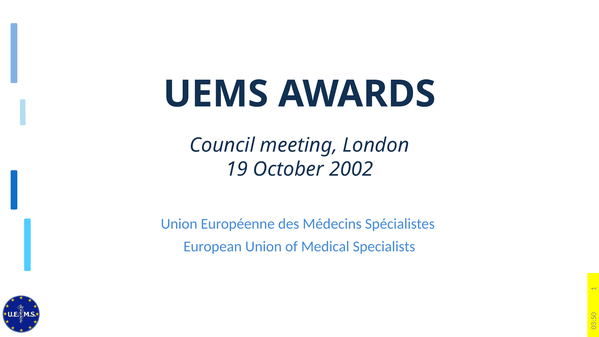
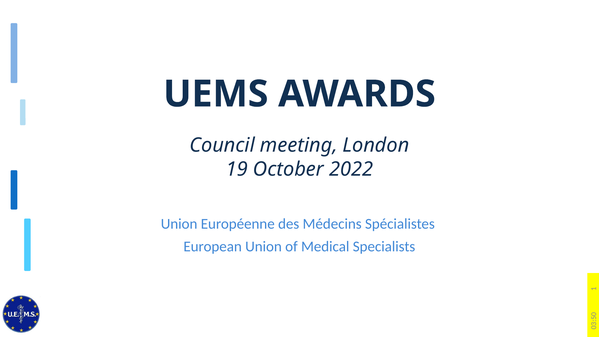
2002: 2002 -> 2022
